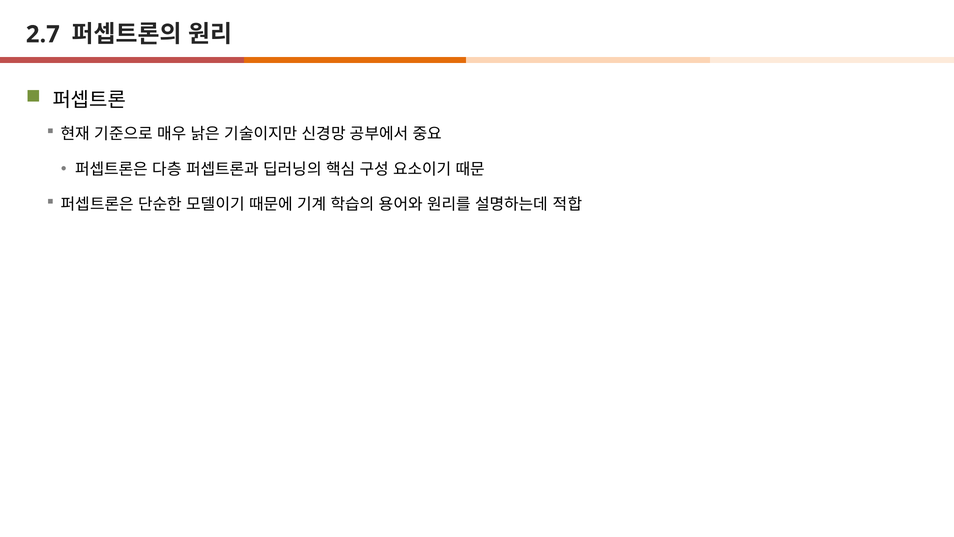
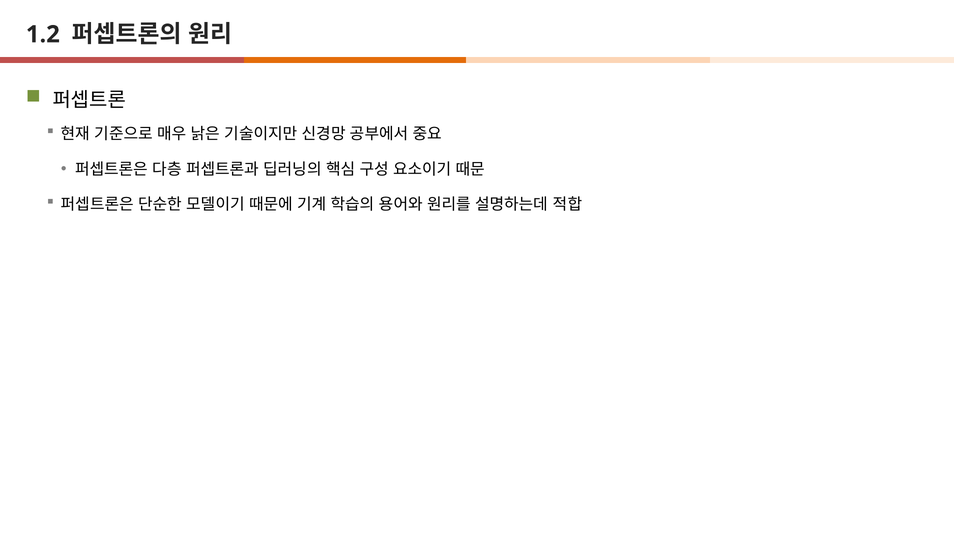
2.7: 2.7 -> 1.2
